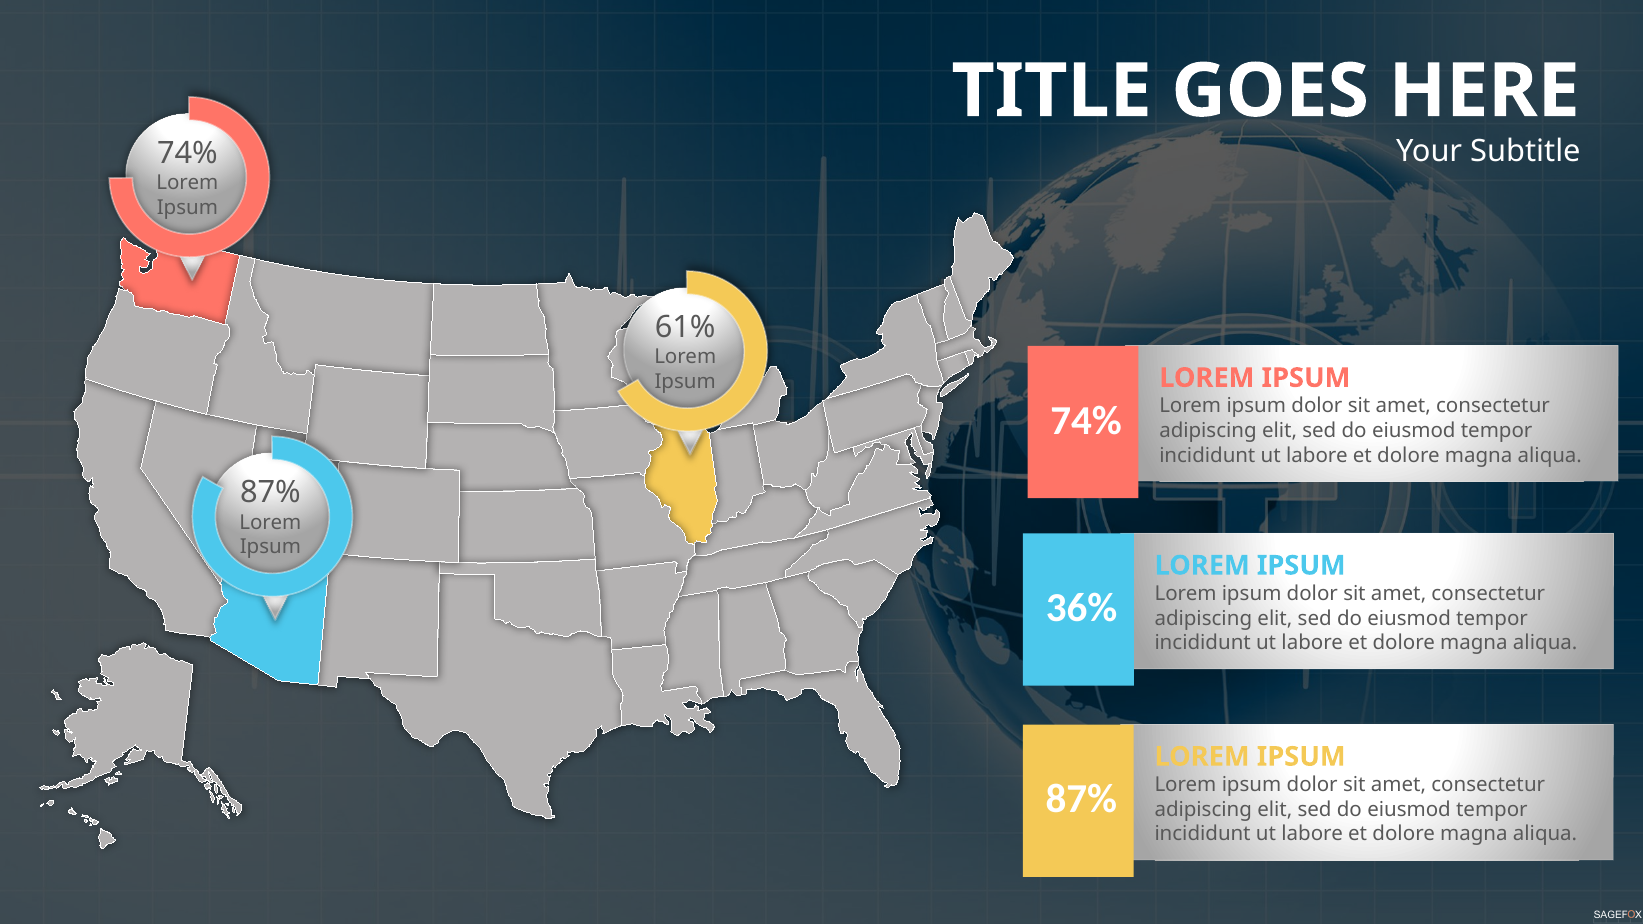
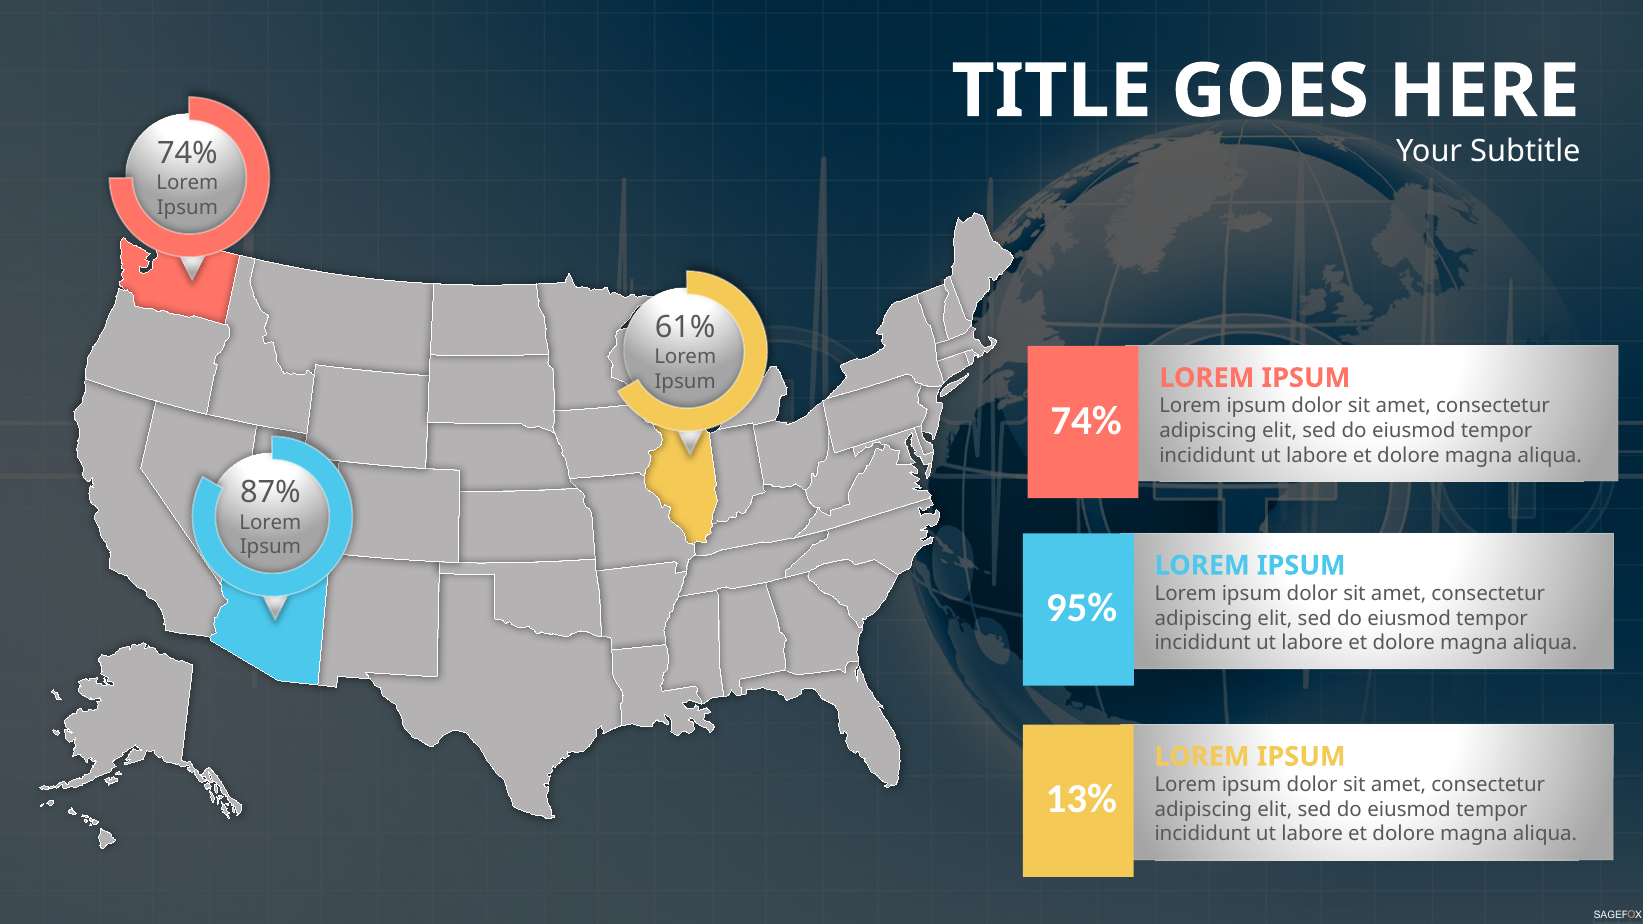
36%: 36% -> 95%
87% at (1081, 799): 87% -> 13%
